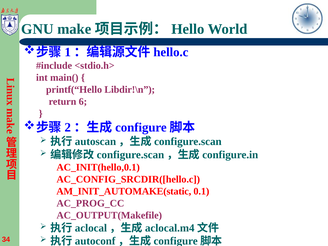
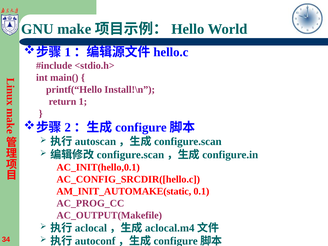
Libdir!\n: Libdir!\n -> Install!\n
return 6: 6 -> 1
